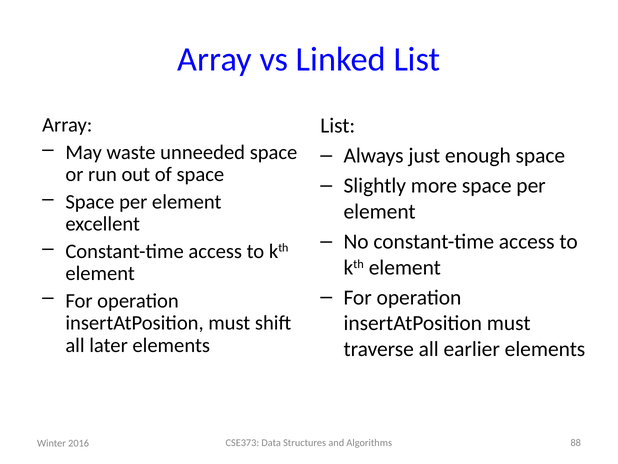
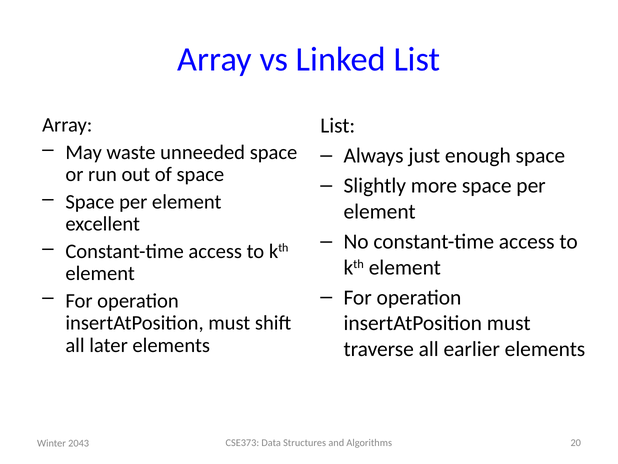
88: 88 -> 20
2016: 2016 -> 2043
